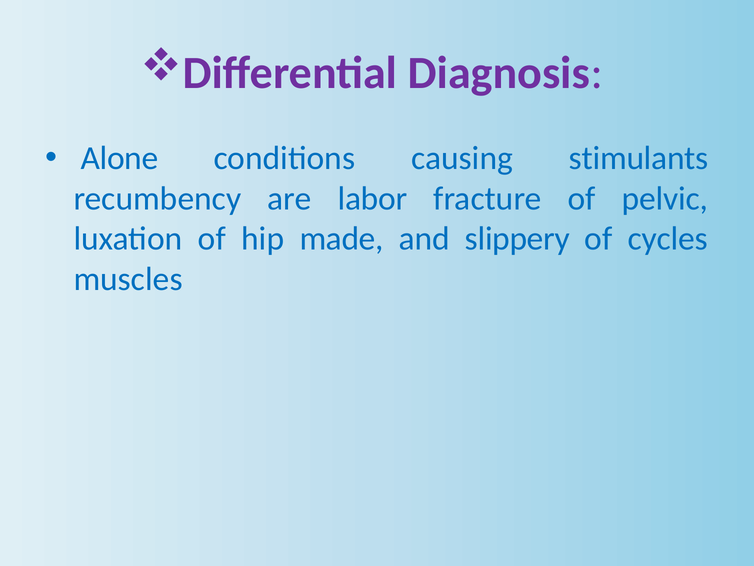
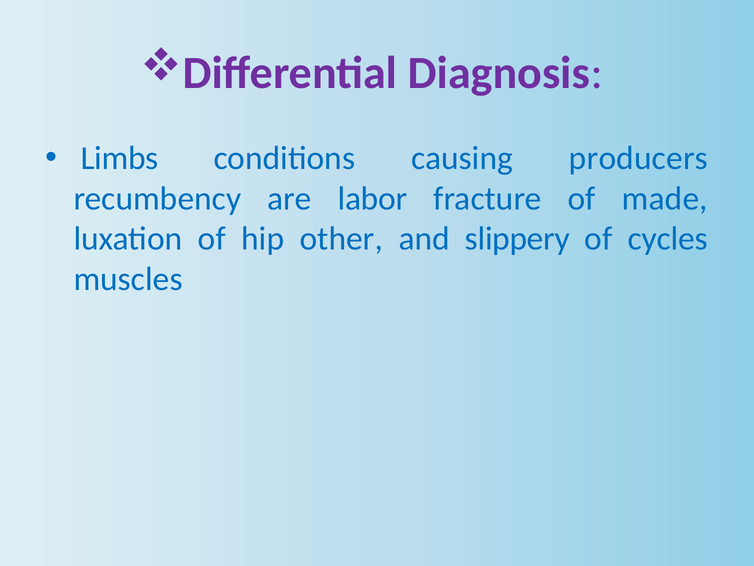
Alone: Alone -> Limbs
stimulants: stimulants -> producers
pelvic: pelvic -> made
made: made -> other
